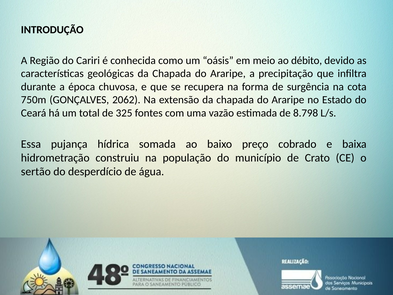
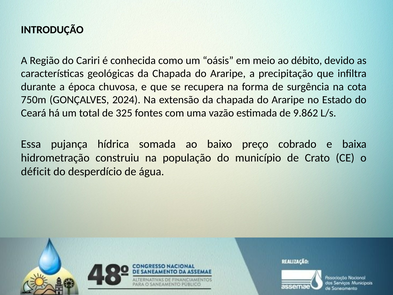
2062: 2062 -> 2024
8.798: 8.798 -> 9.862
sertão: sertão -> déficit
